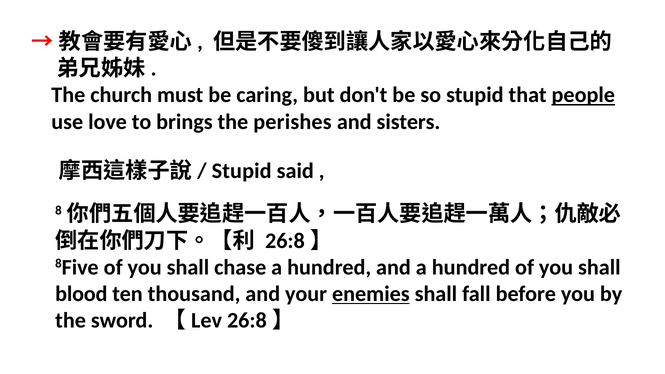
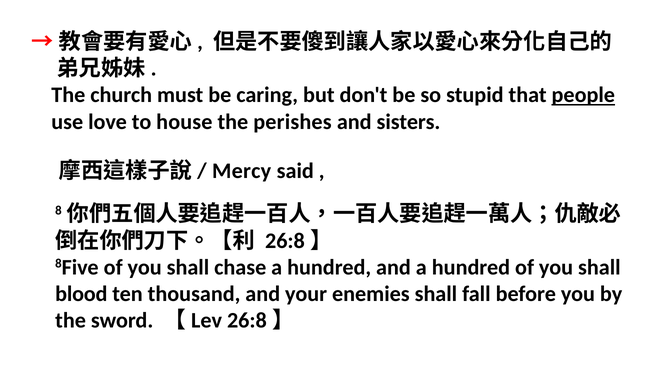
brings: brings -> house
Stupid at (242, 171): Stupid -> Mercy
enemies underline: present -> none
